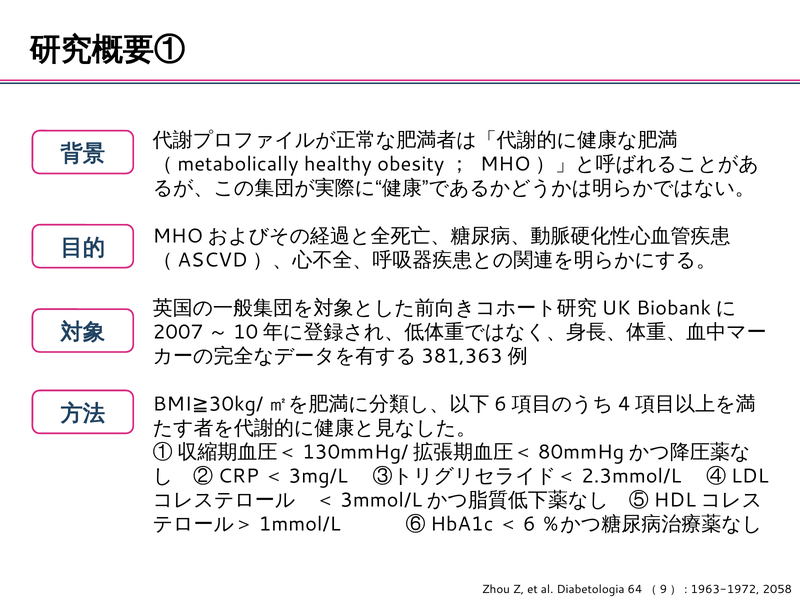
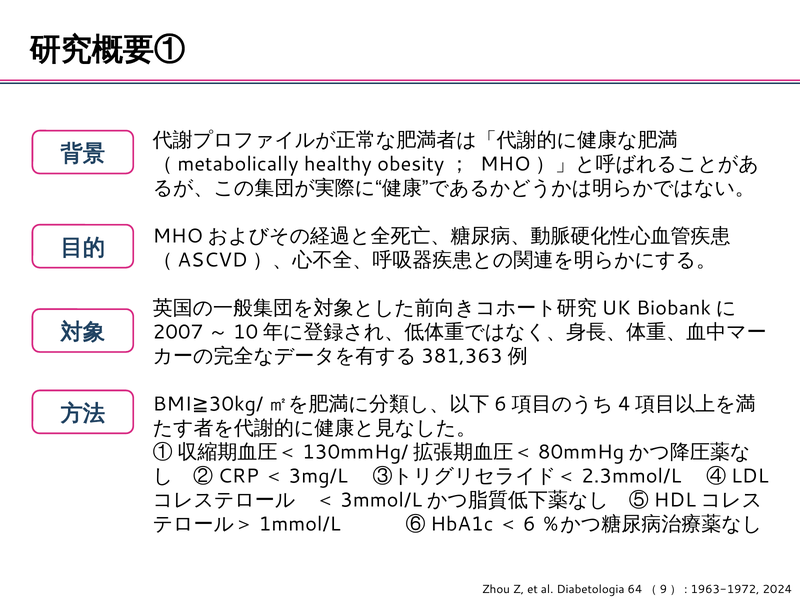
2058: 2058 -> 2024
